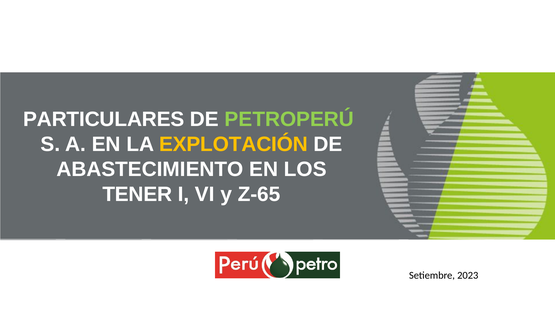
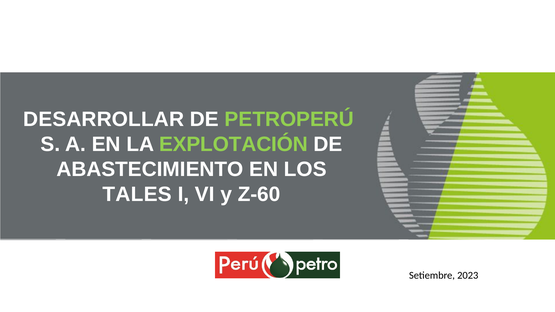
PARTICULARES: PARTICULARES -> DESARROLLAR
EXPLOTACIÓN colour: yellow -> light green
TENER: TENER -> TALES
Z-65: Z-65 -> Z-60
